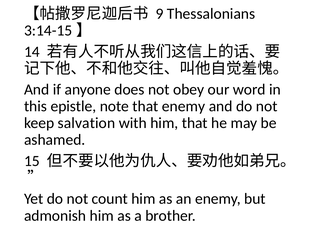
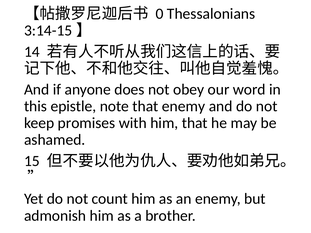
9: 9 -> 0
salvation: salvation -> promises
